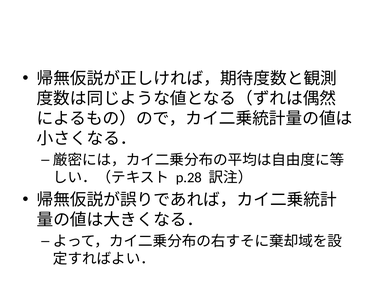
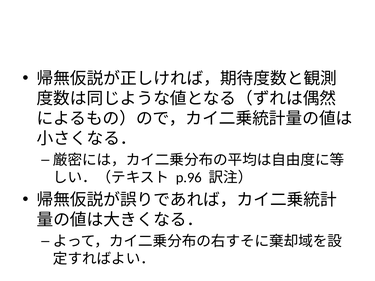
p.28: p.28 -> p.96
